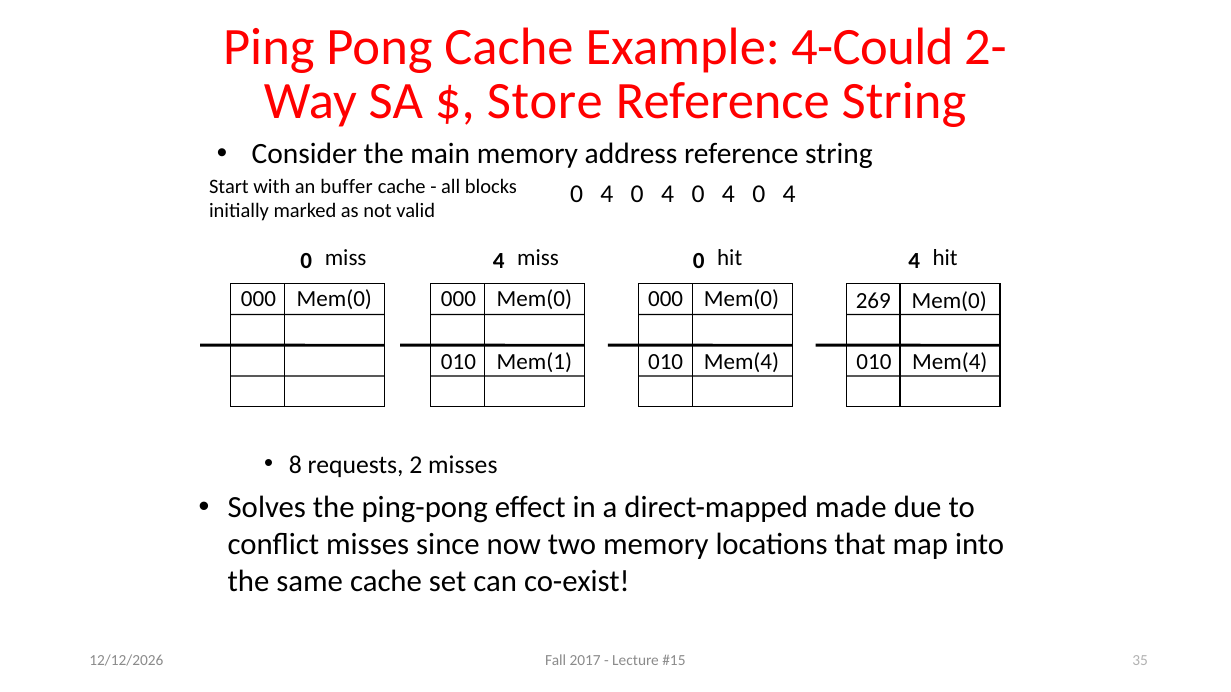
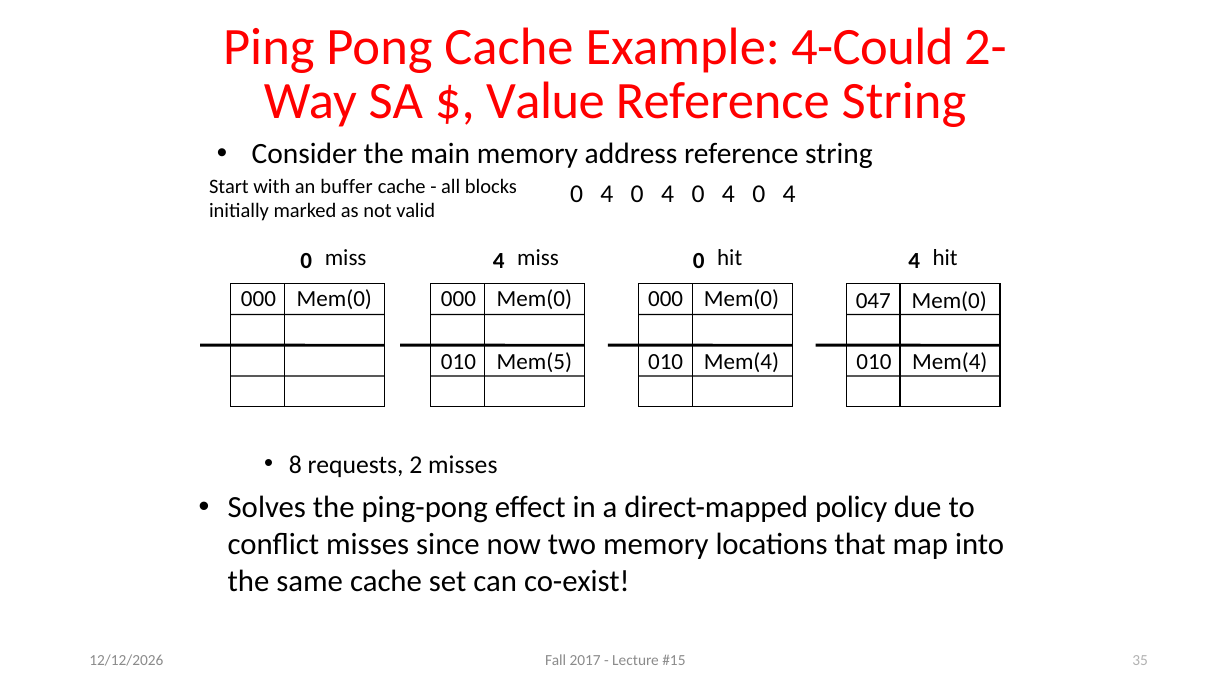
Store: Store -> Value
269: 269 -> 047
Mem(1: Mem(1 -> Mem(5
made: made -> policy
